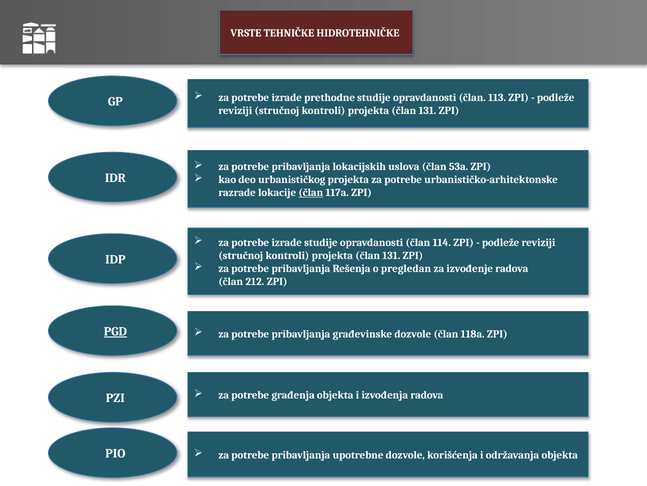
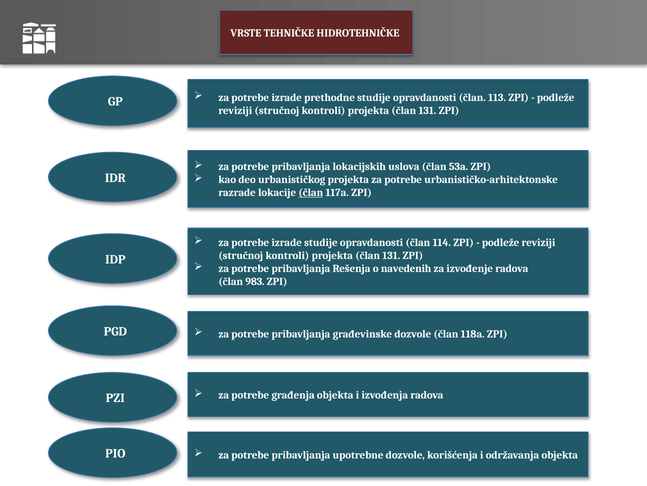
pregledan: pregledan -> navedenih
212: 212 -> 983
PGD underline: present -> none
